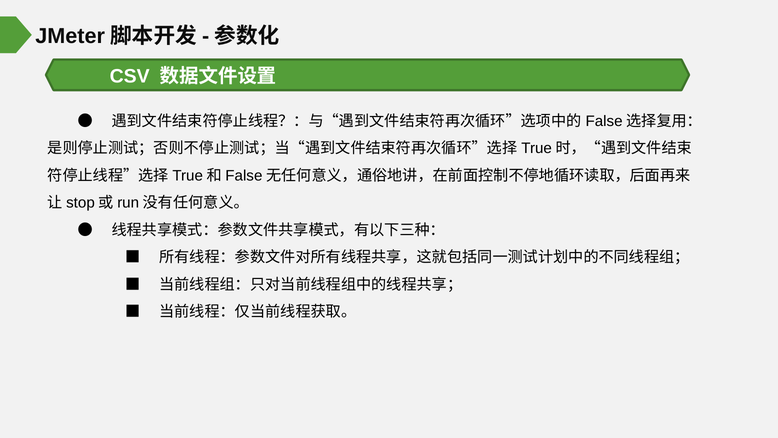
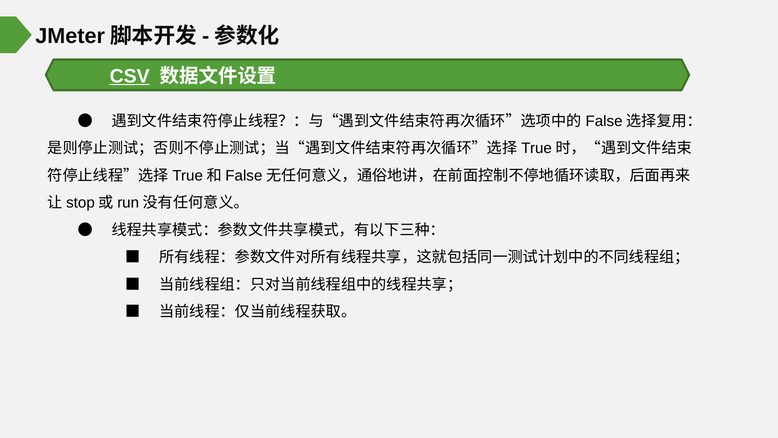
CSV underline: none -> present
